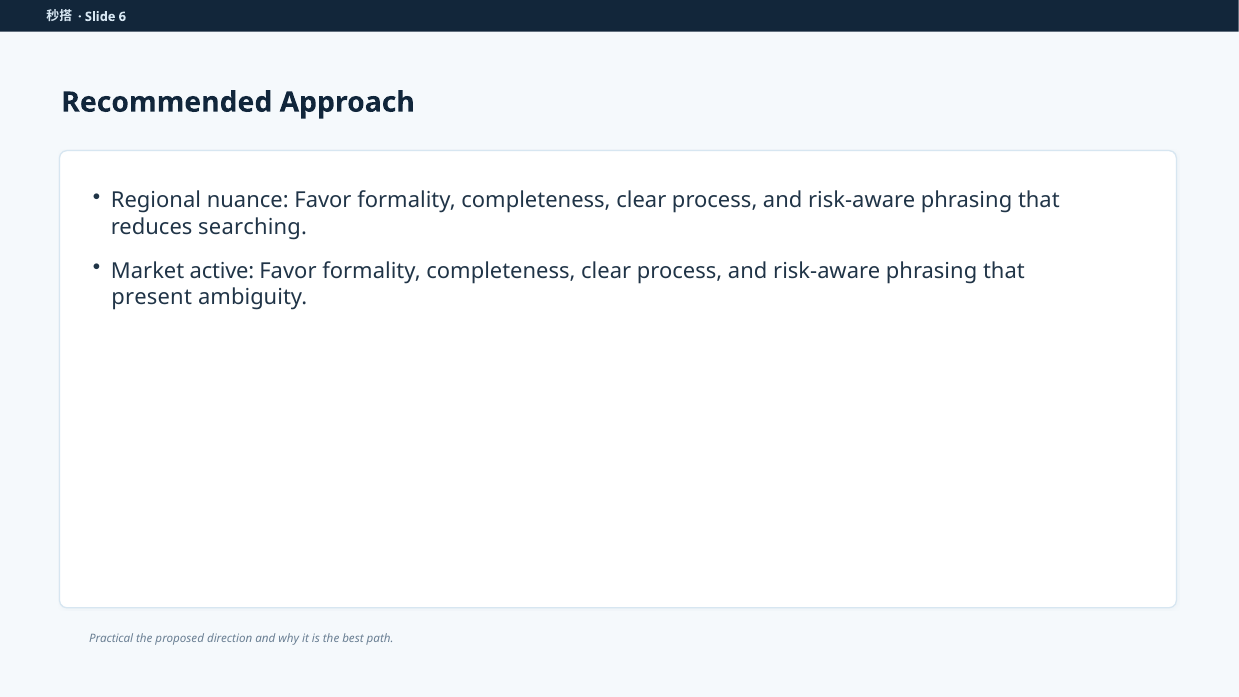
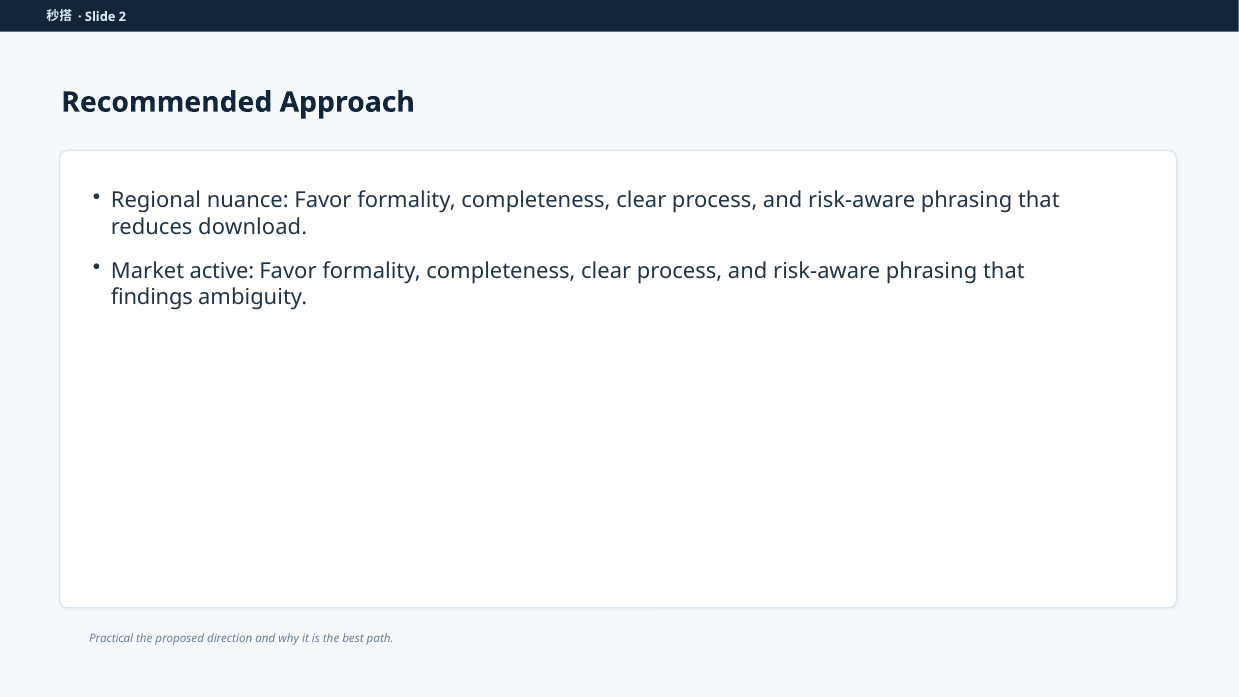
6: 6 -> 2
searching: searching -> download
present: present -> findings
